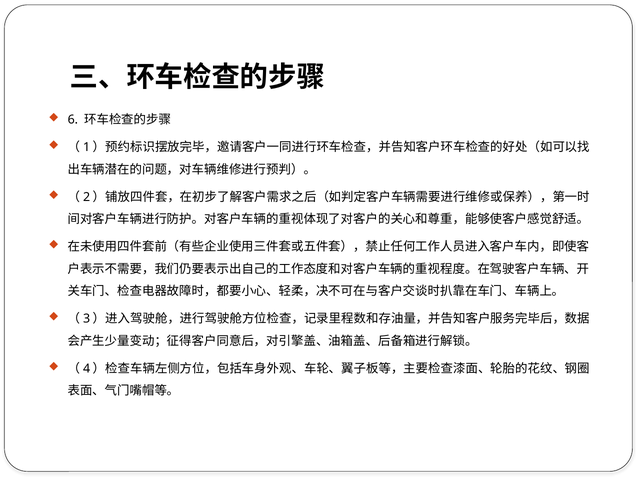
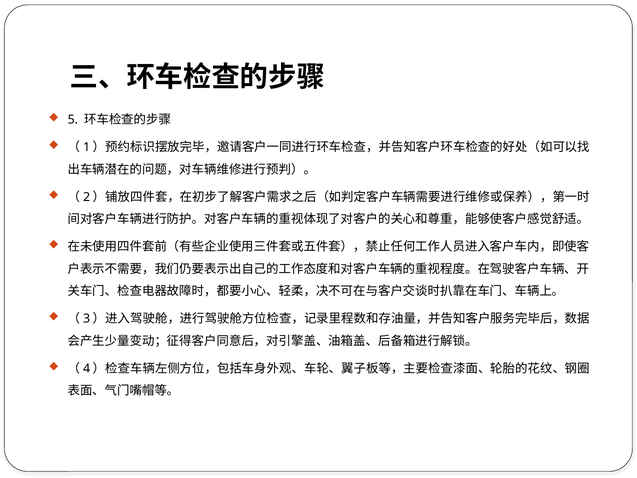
6: 6 -> 5
